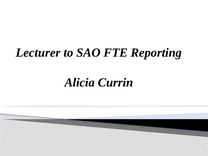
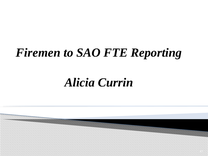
Lecturer: Lecturer -> Firemen
